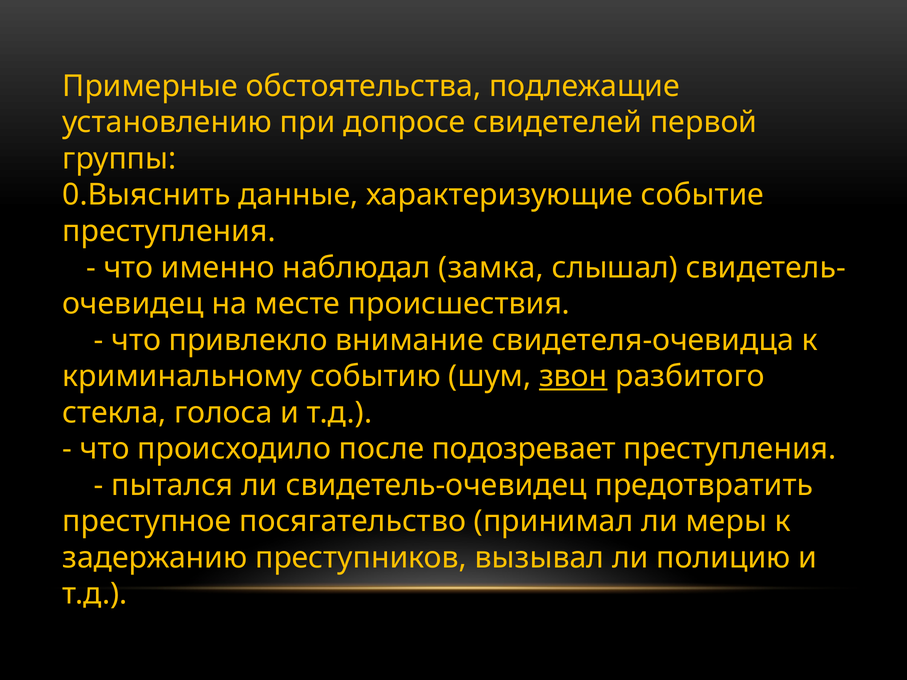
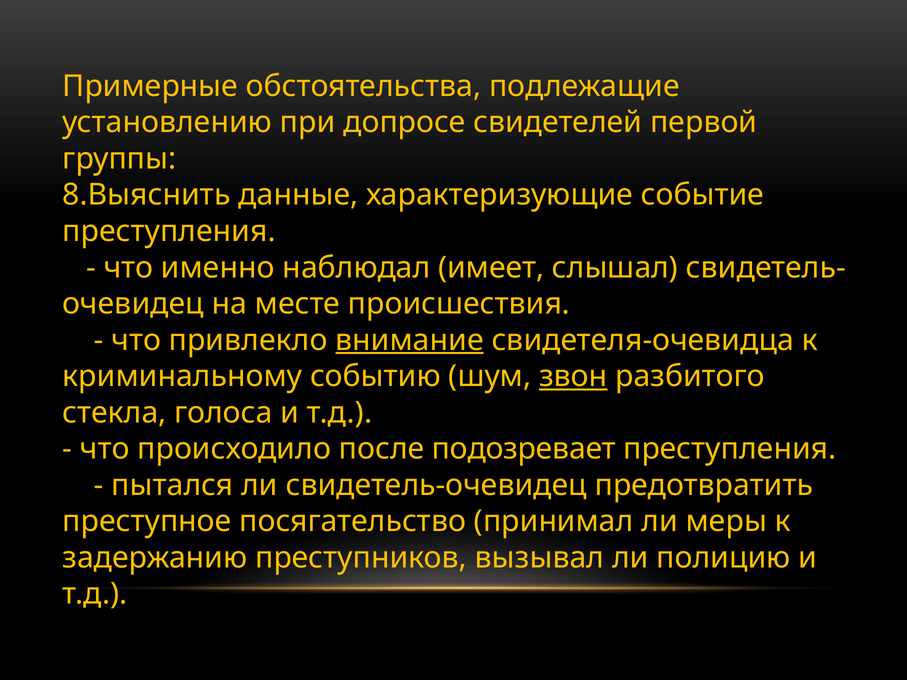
0.Выяснить: 0.Выяснить -> 8.Выяснить
замка: замка -> имеет
внимание underline: none -> present
